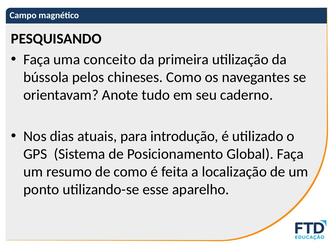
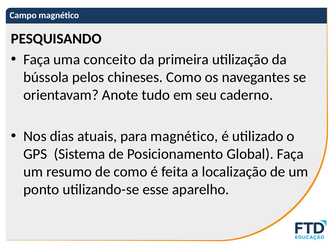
para introdução: introdução -> magnético
